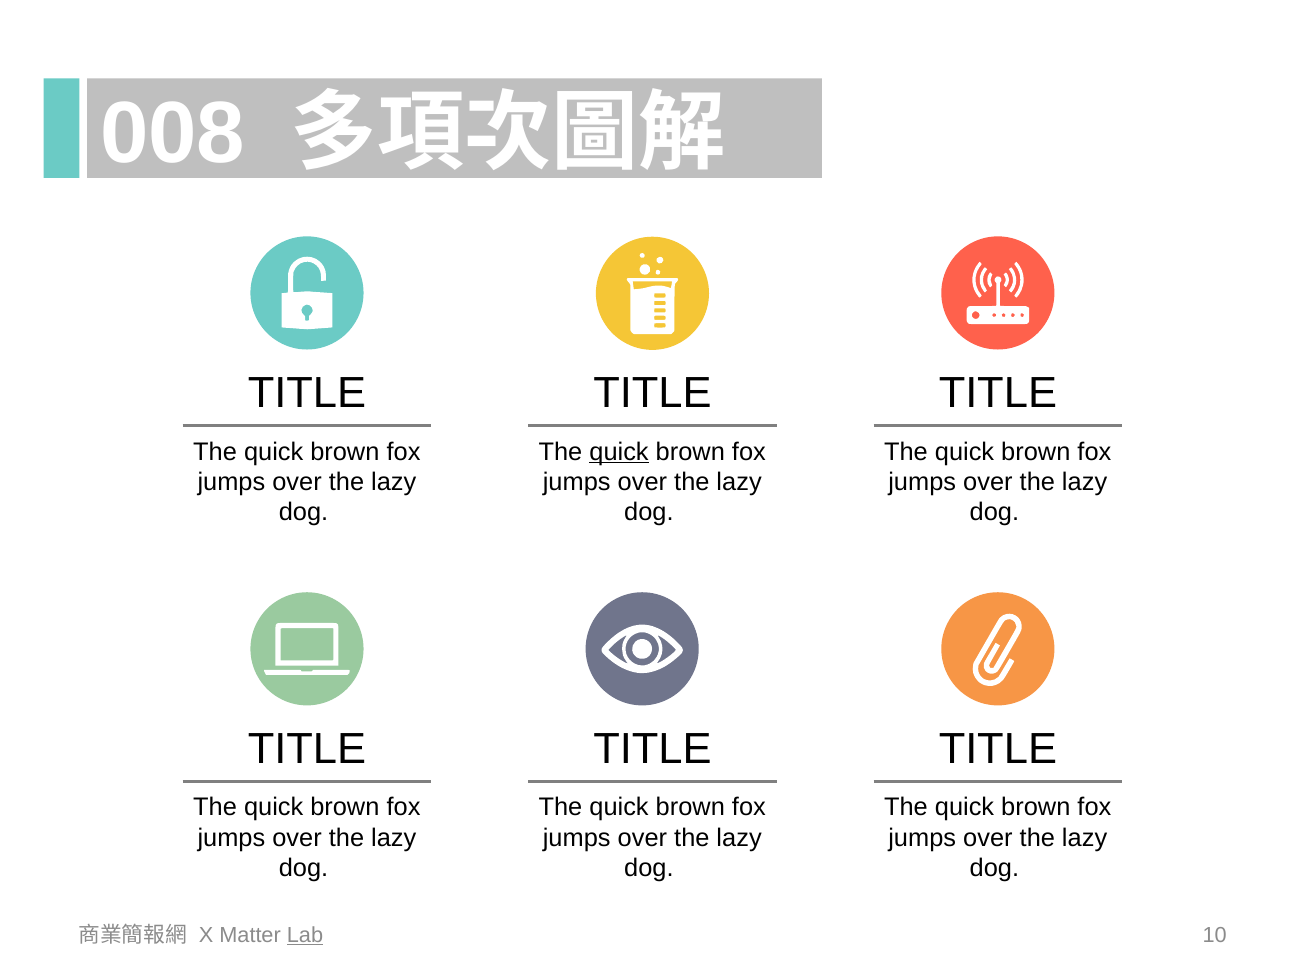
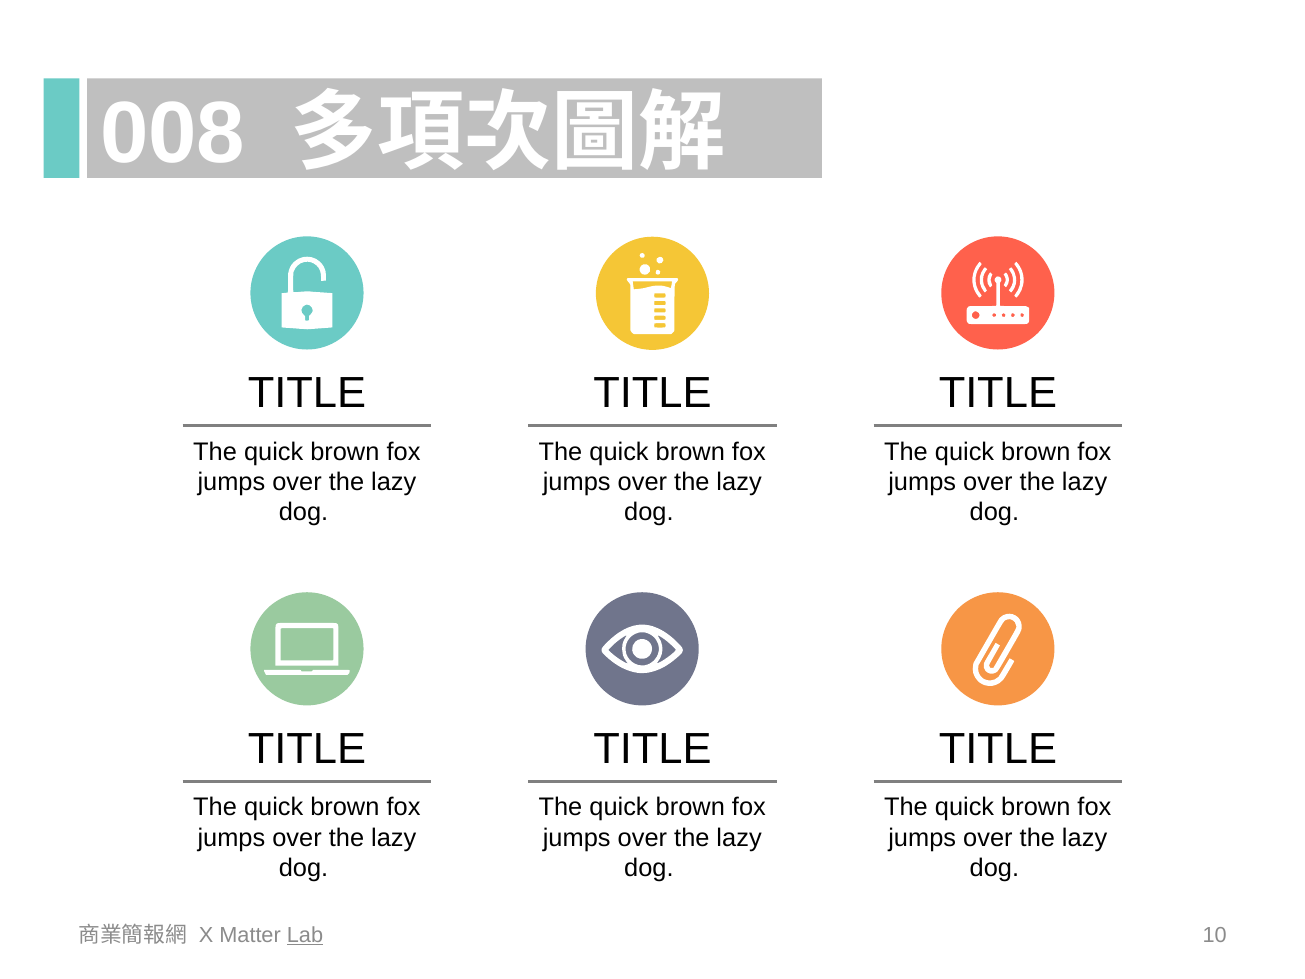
quick at (619, 452) underline: present -> none
